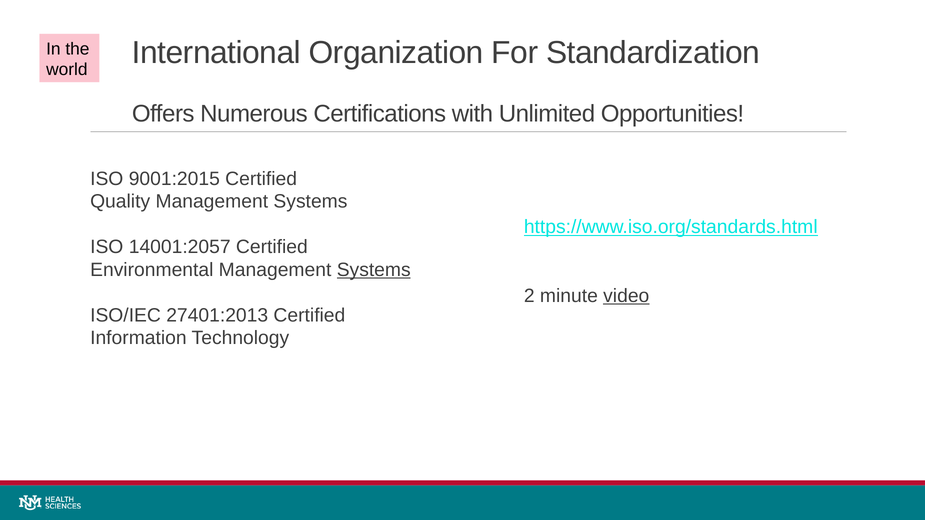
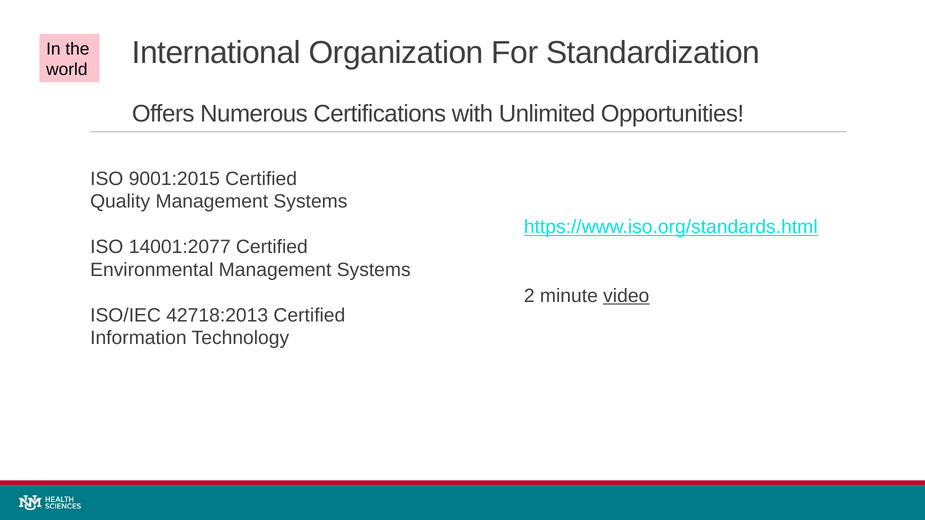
14001:2057: 14001:2057 -> 14001:2077
Systems at (374, 270) underline: present -> none
27401:2013: 27401:2013 -> 42718:2013
